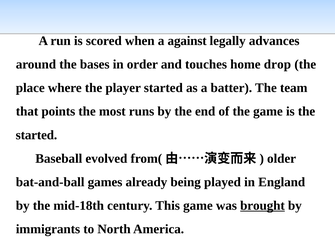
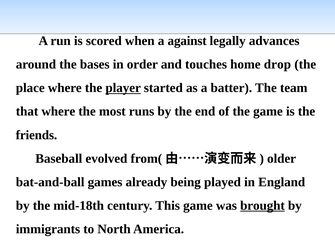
player underline: none -> present
that points: points -> where
started at (36, 135): started -> friends
